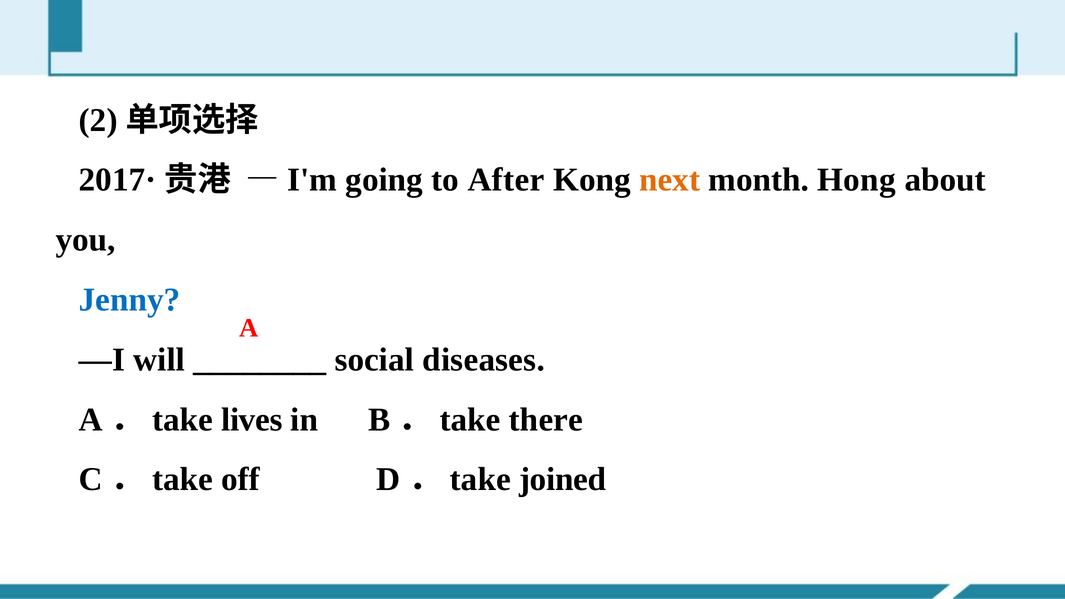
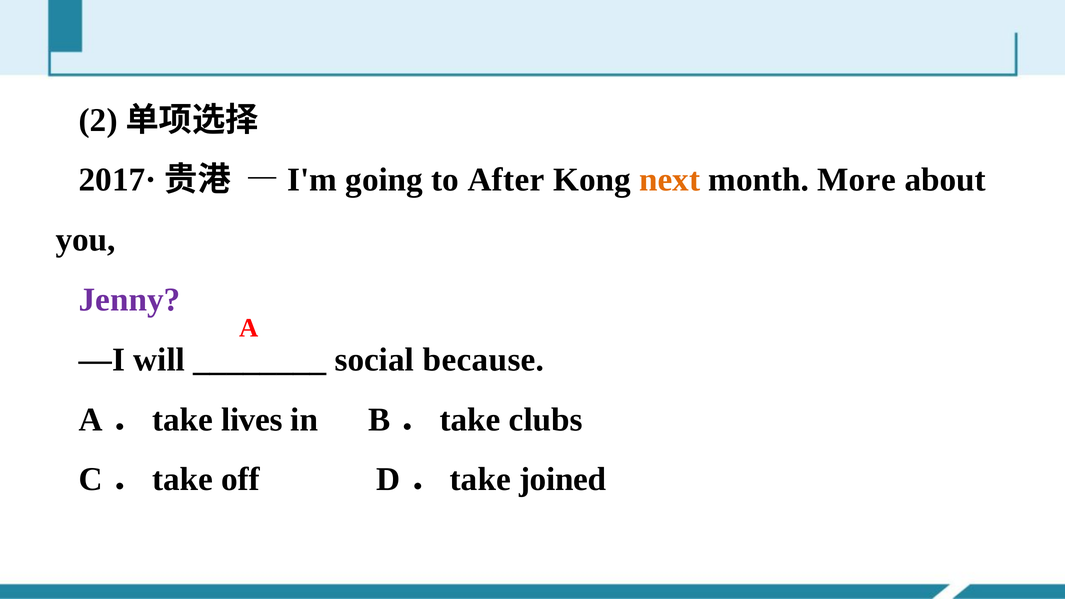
Hong: Hong -> More
Jenny colour: blue -> purple
diseases: diseases -> because
there: there -> clubs
